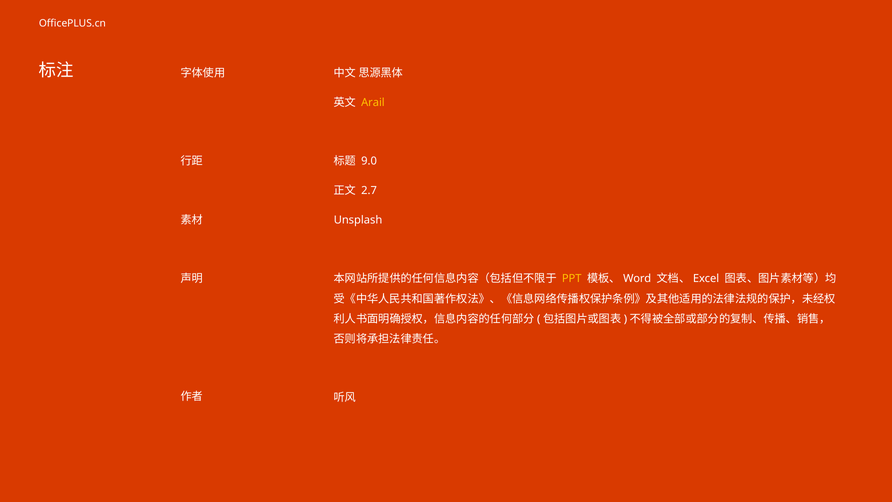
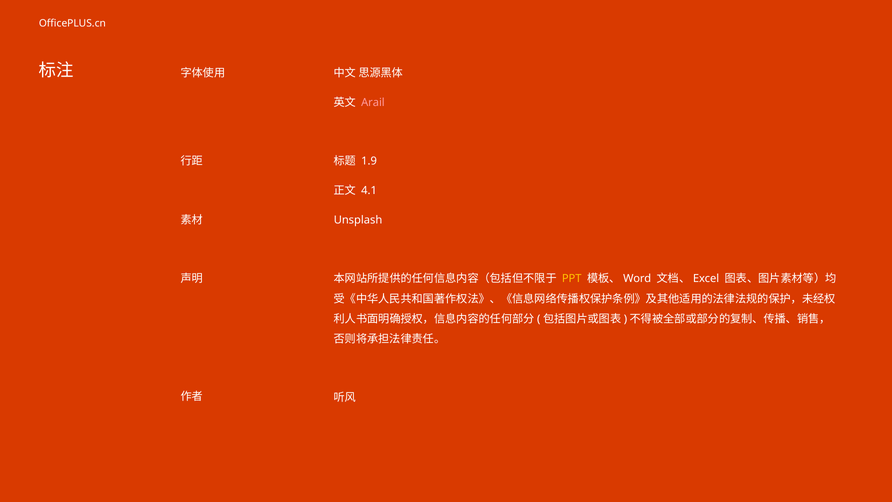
Arail colour: yellow -> pink
9.0: 9.0 -> 1.9
2.7: 2.7 -> 4.1
